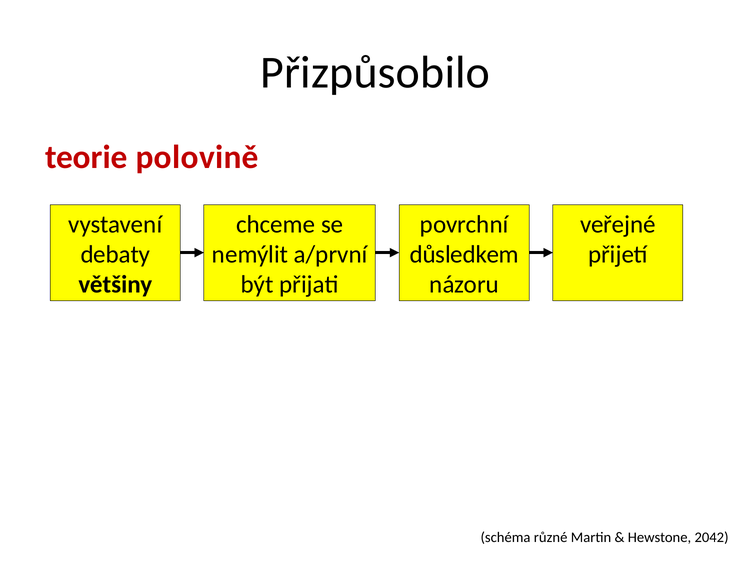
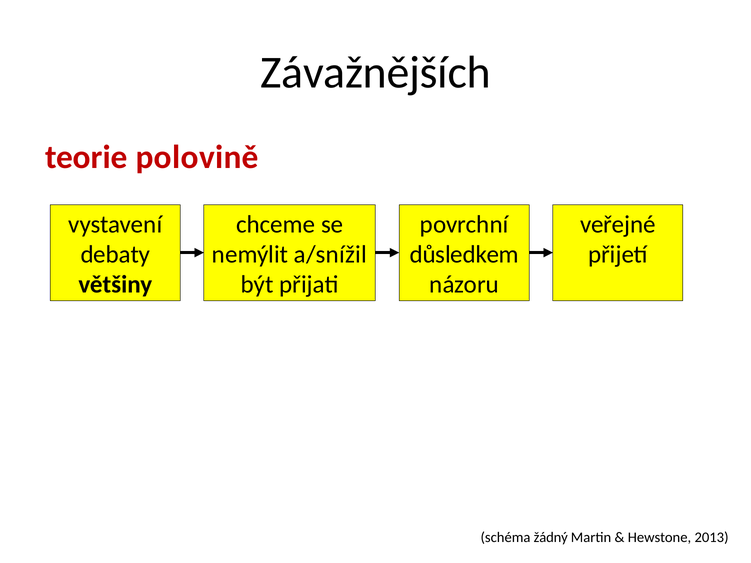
Přizpůsobilo: Přizpůsobilo -> Závažnějších
a/první: a/první -> a/snížil
různé: různé -> žádný
2042: 2042 -> 2013
